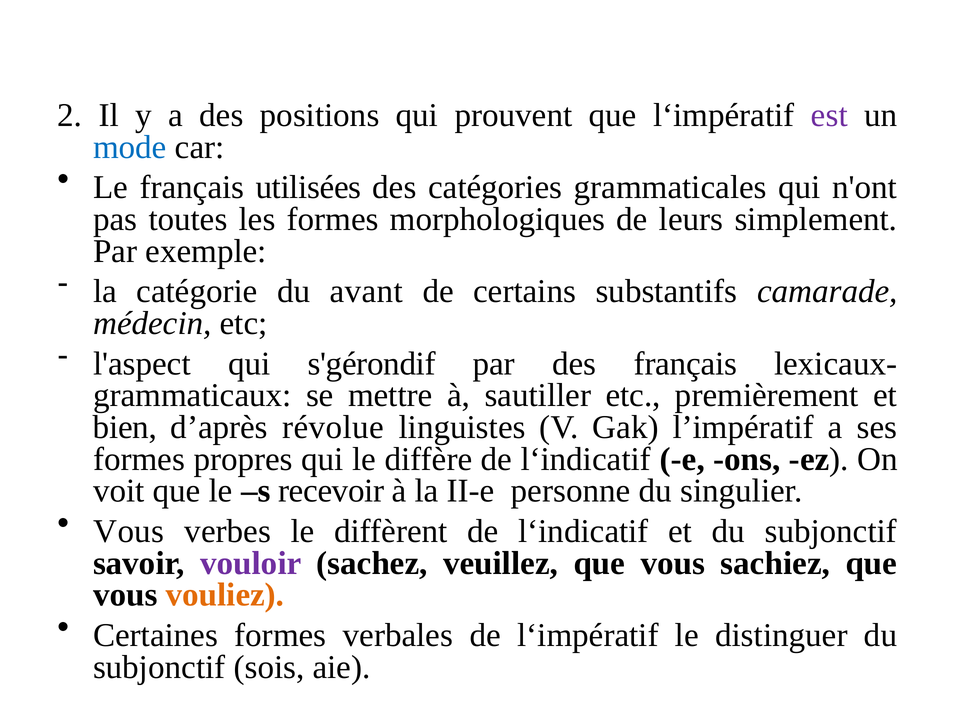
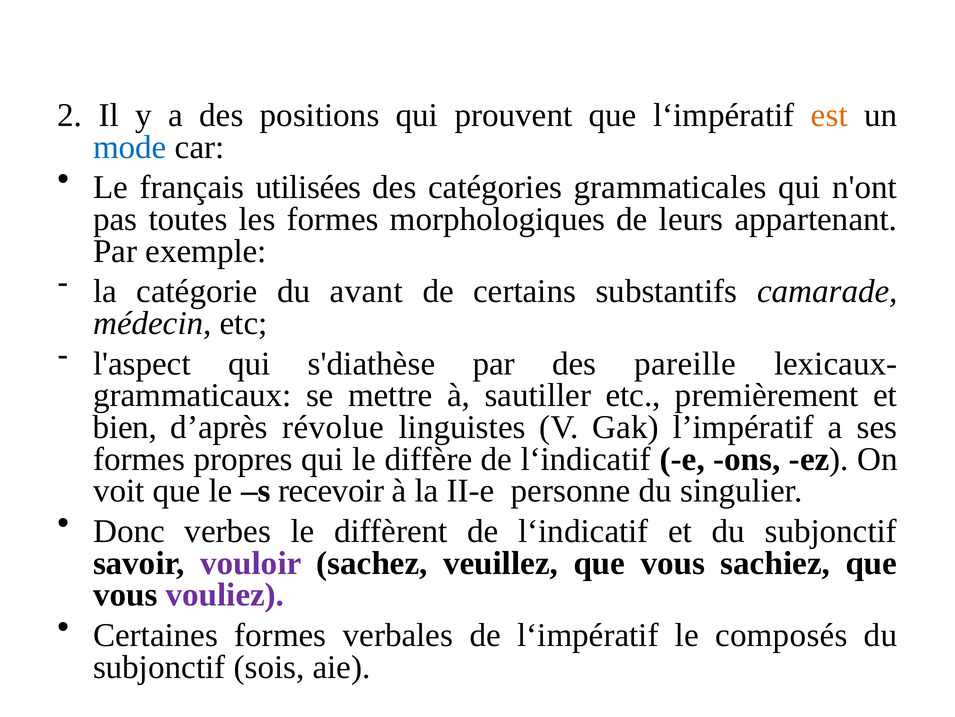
est colour: purple -> orange
simplement: simplement -> appartenant
s'gérondif: s'gérondif -> s'diathèse
des français: français -> pareille
Vous at (129, 531): Vous -> Donc
vouliez colour: orange -> purple
distinguer: distinguer -> composés
